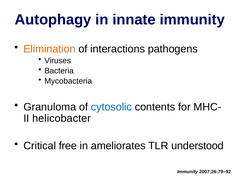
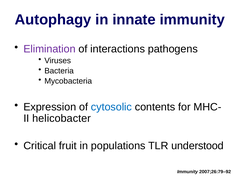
Elimination colour: orange -> purple
Granuloma: Granuloma -> Expression
free: free -> fruit
ameliorates: ameliorates -> populations
